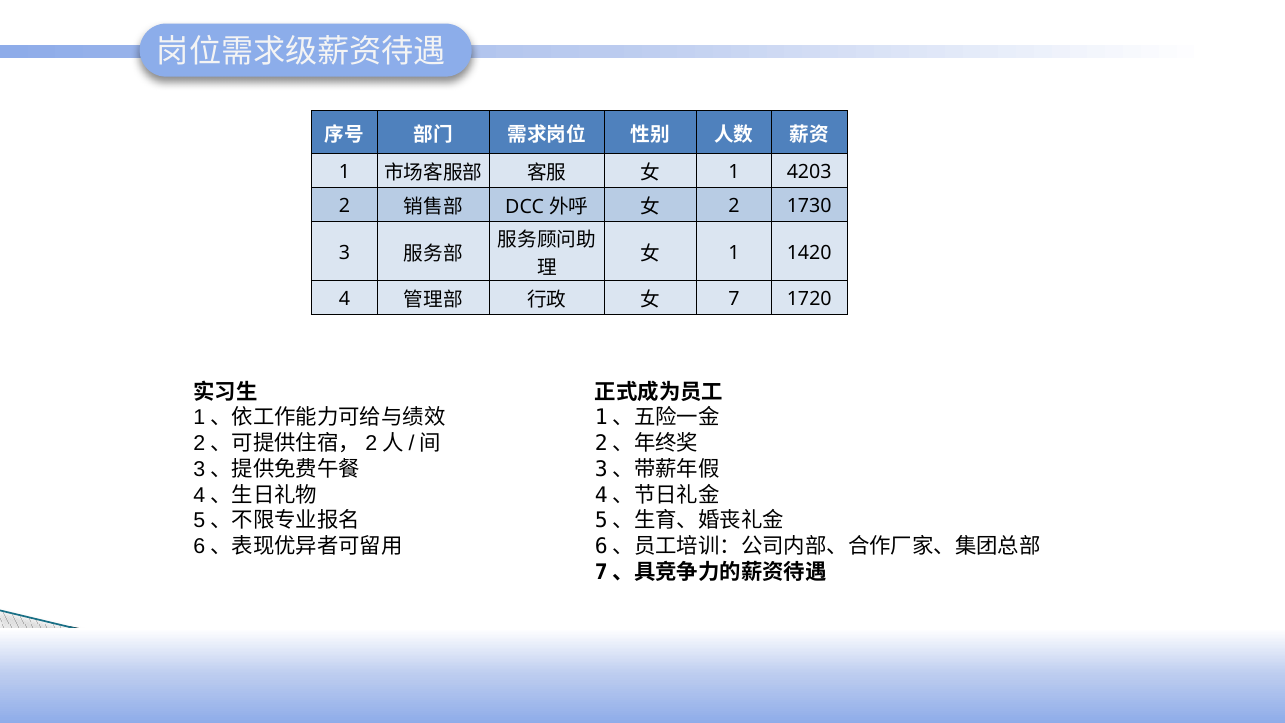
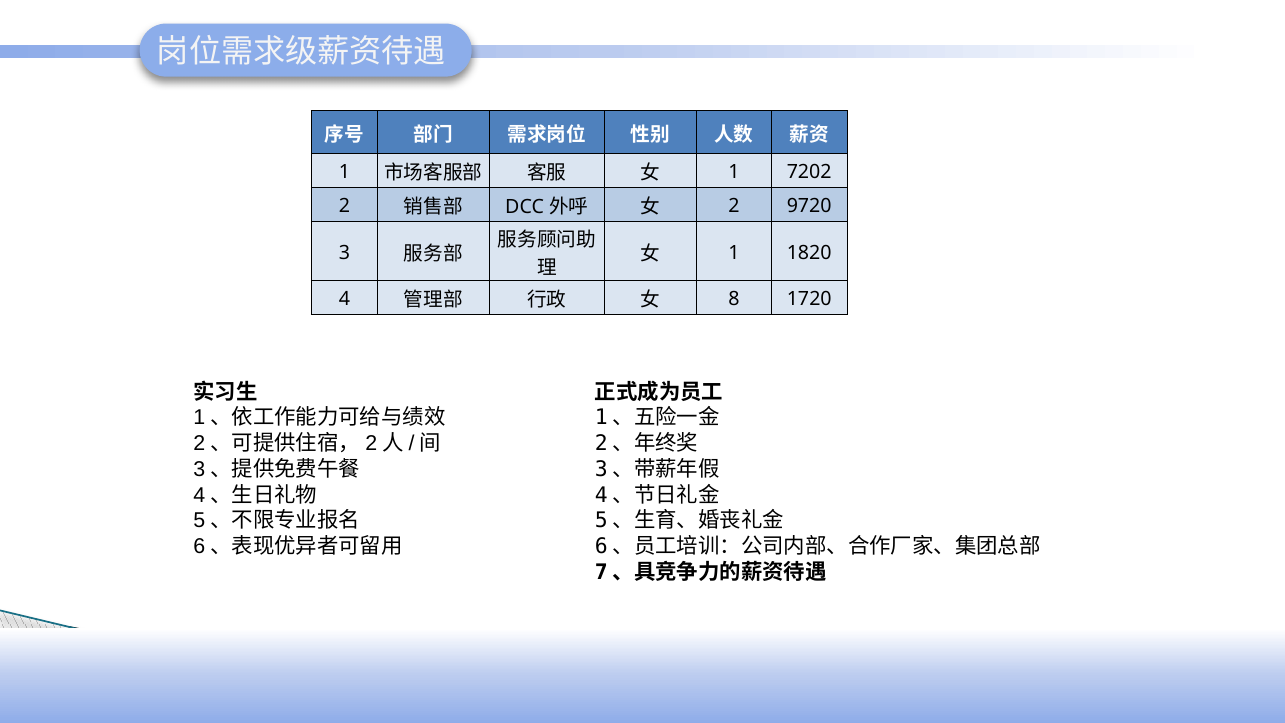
4203: 4203 -> 7202
1730: 1730 -> 9720
1420: 1420 -> 1820
7: 7 -> 8
